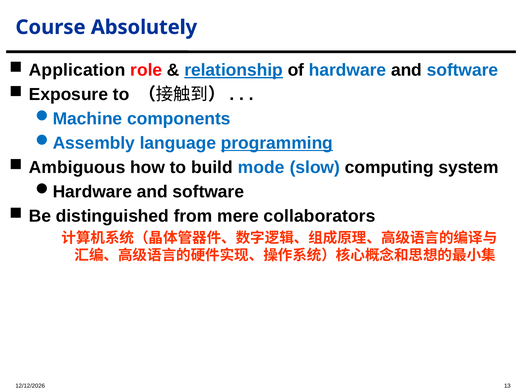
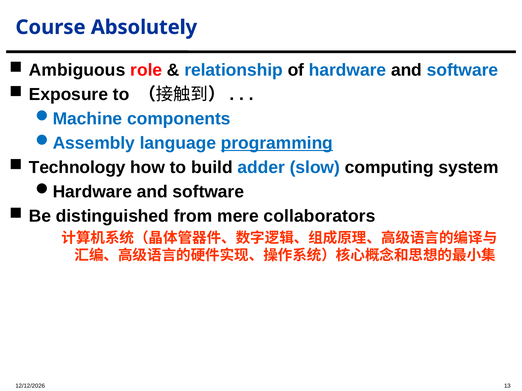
Application: Application -> Ambiguous
relationship underline: present -> none
Ambiguous: Ambiguous -> Technology
mode: mode -> adder
